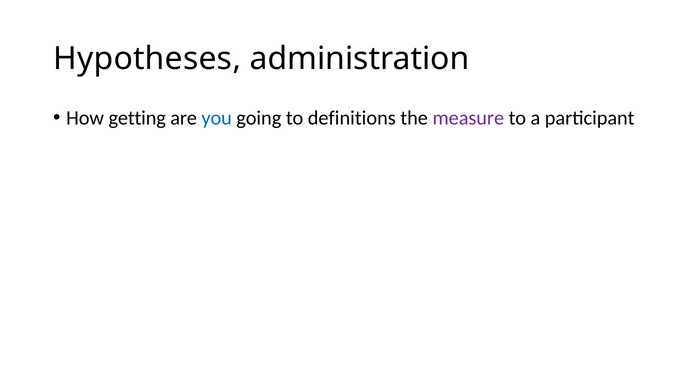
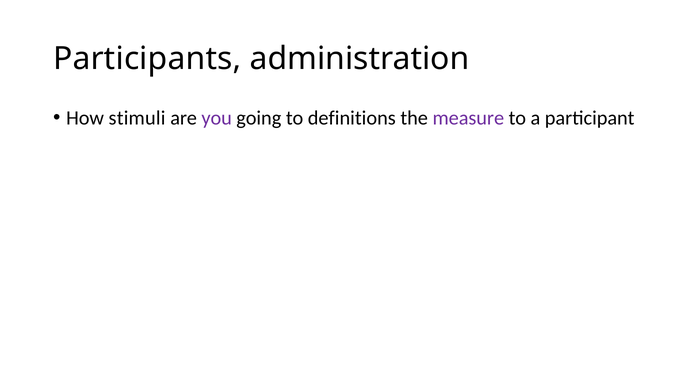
Hypotheses: Hypotheses -> Participants
getting: getting -> stimuli
you colour: blue -> purple
